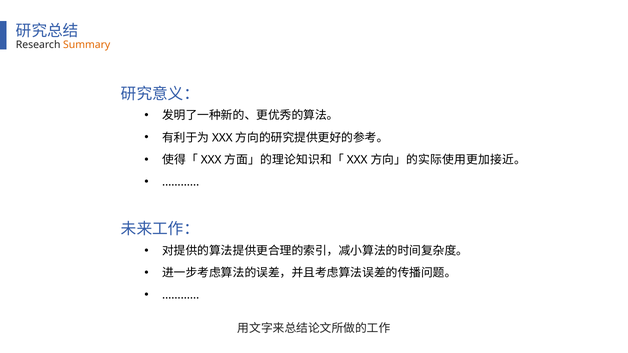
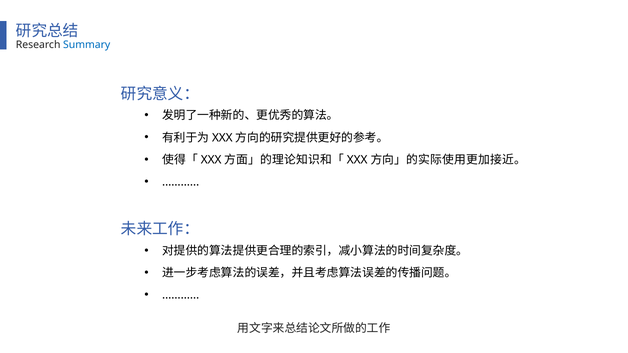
Summary colour: orange -> blue
